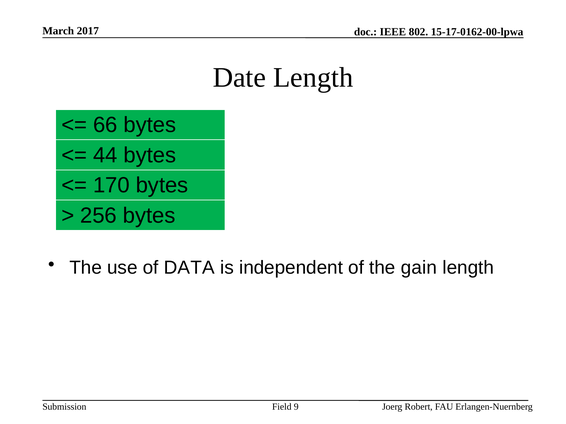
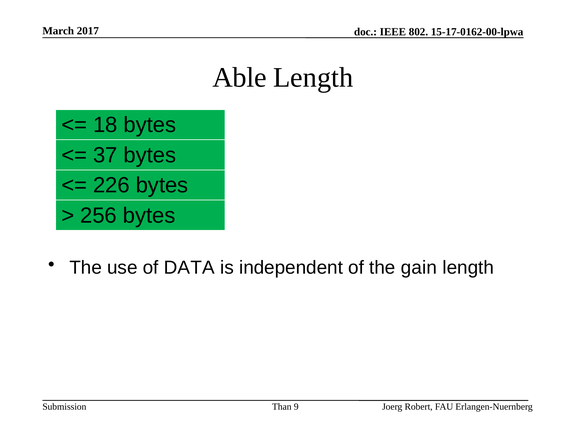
Date: Date -> Able
66: 66 -> 18
44: 44 -> 37
170: 170 -> 226
Field: Field -> Than
